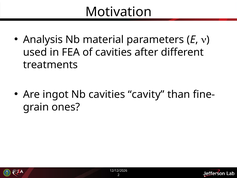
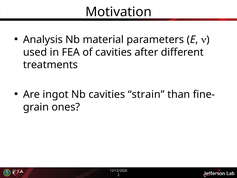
cavity: cavity -> strain
